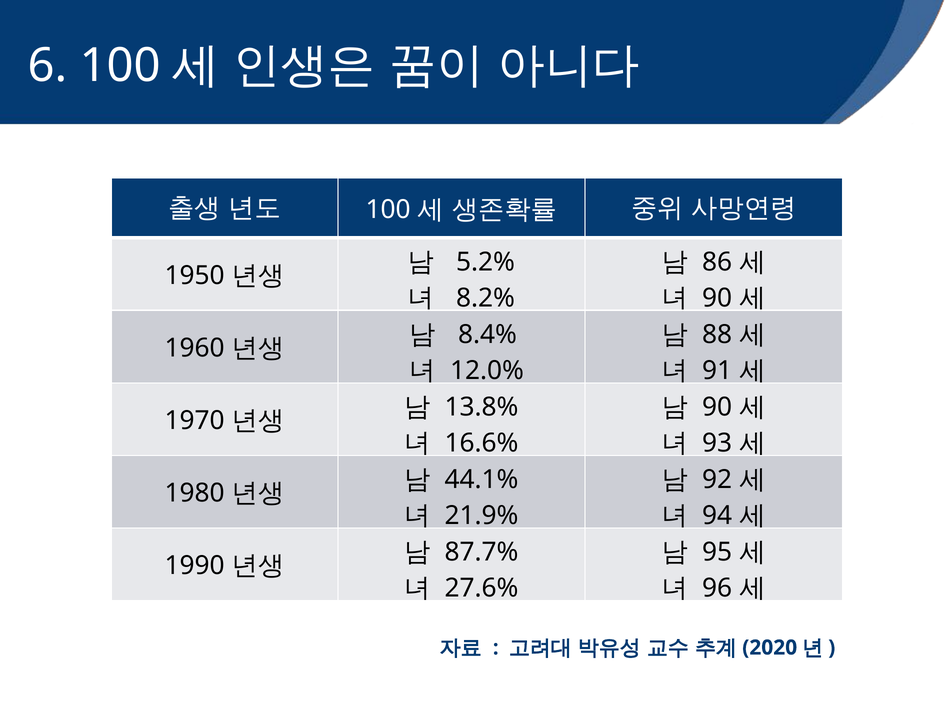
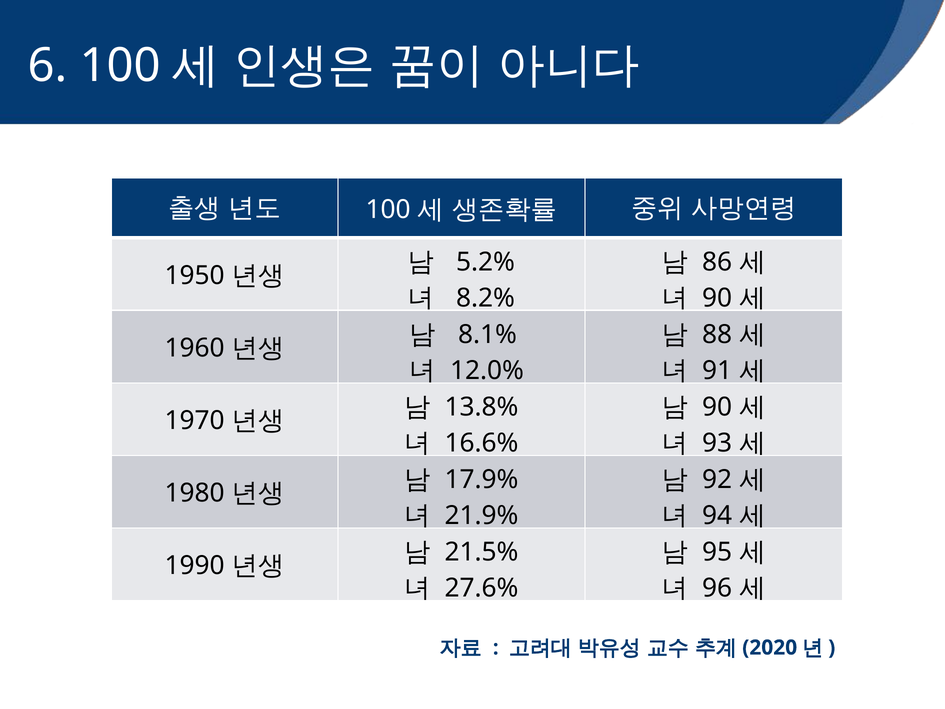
8.4%: 8.4% -> 8.1%
44.1%: 44.1% -> 17.9%
87.7%: 87.7% -> 21.5%
